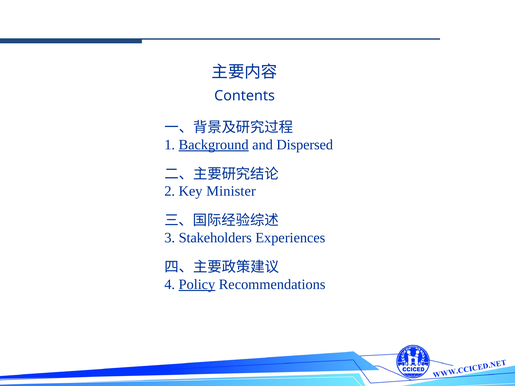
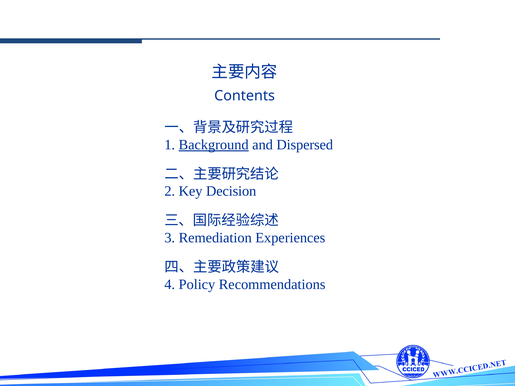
Minister: Minister -> Decision
Stakeholders: Stakeholders -> Remediation
Policy underline: present -> none
